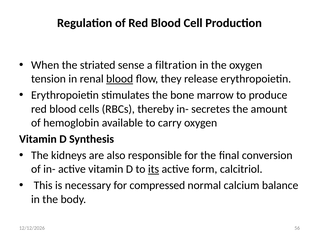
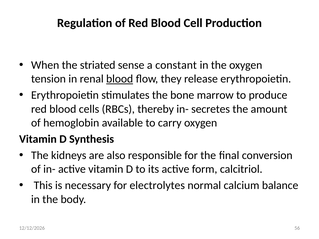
filtration: filtration -> constant
its underline: present -> none
compressed: compressed -> electrolytes
